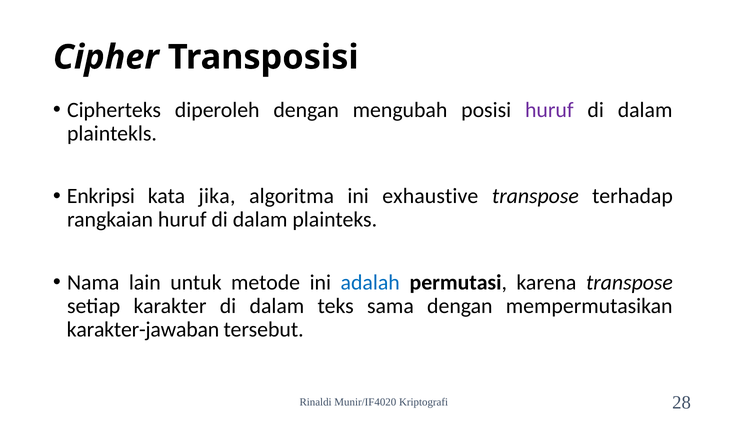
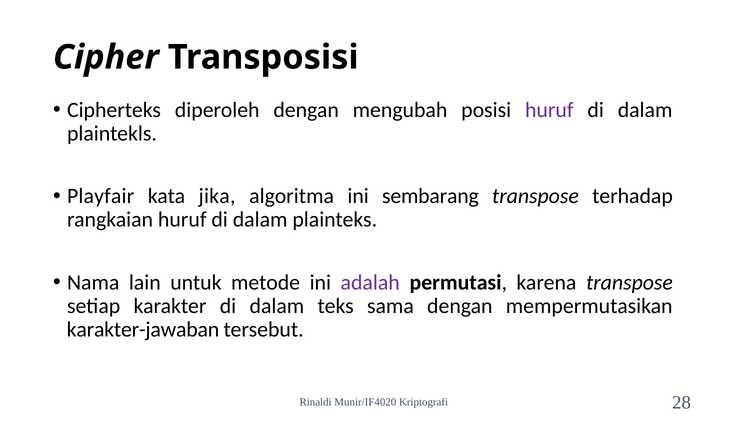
Enkripsi: Enkripsi -> Playfair
exhaustive: exhaustive -> sembarang
adalah colour: blue -> purple
